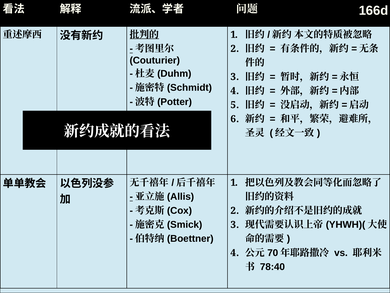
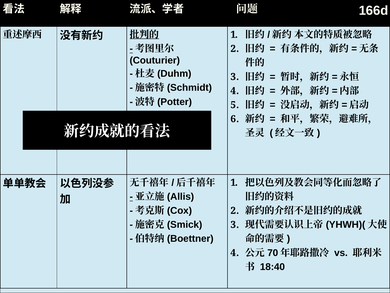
78:40: 78:40 -> 18:40
